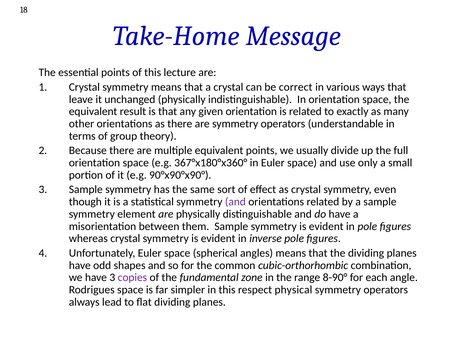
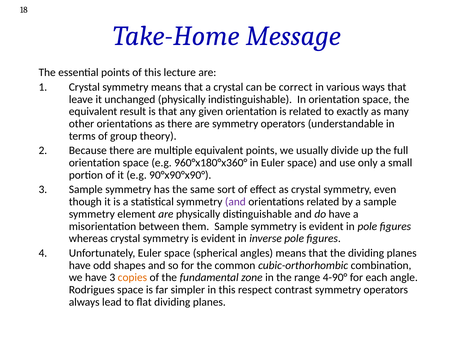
367°x180°x360°: 367°x180°x360° -> 960°x180°x360°
copies colour: purple -> orange
8-90°: 8-90° -> 4-90°
physical: physical -> contrast
